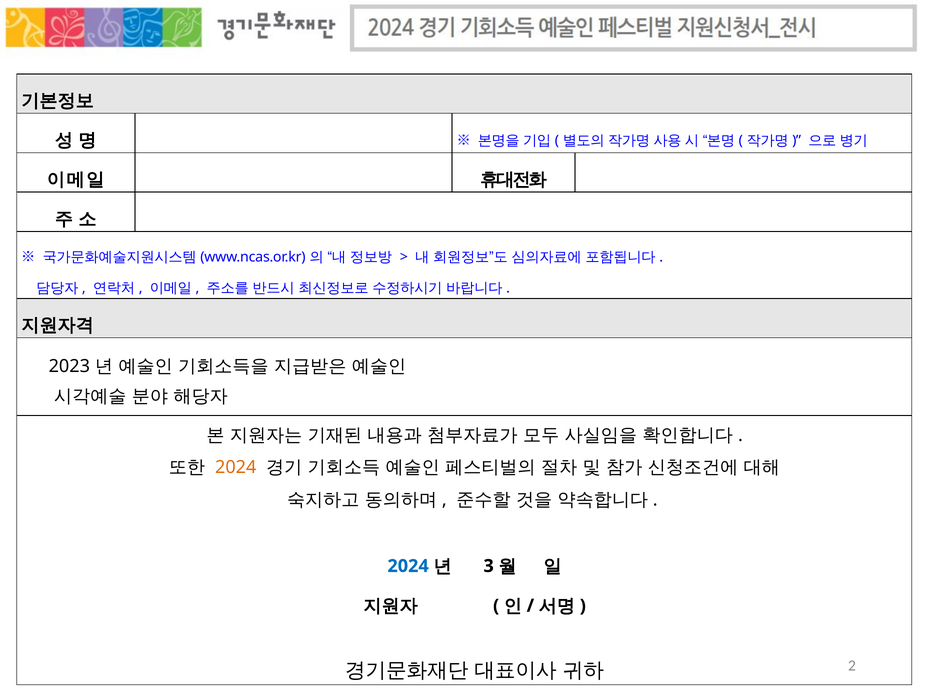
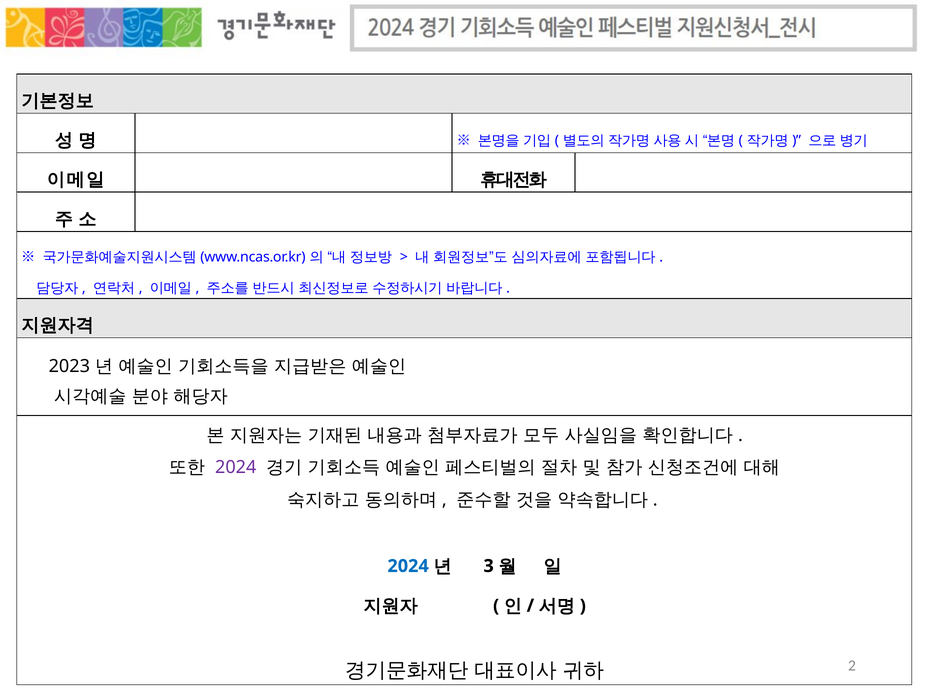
2024 at (236, 467) colour: orange -> purple
